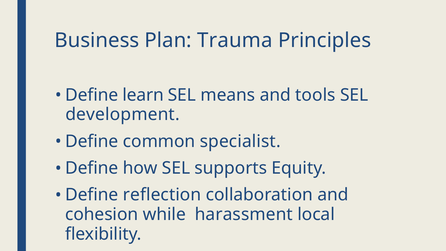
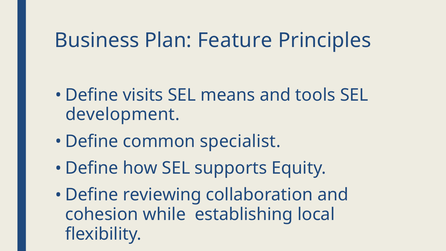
Trauma: Trauma -> Feature
learn: learn -> visits
reflection: reflection -> reviewing
harassment: harassment -> establishing
